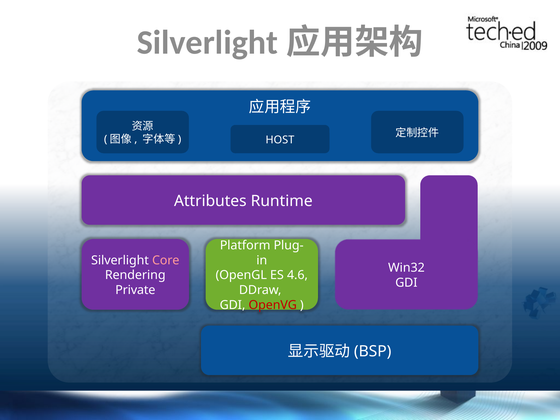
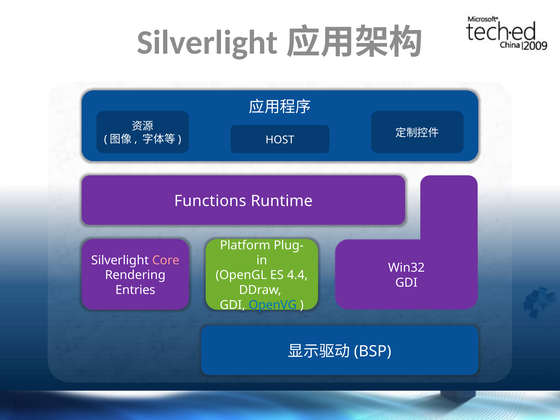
Attributes: Attributes -> Functions
4.6: 4.6 -> 4.4
Private: Private -> Entries
OpenVG colour: red -> blue
